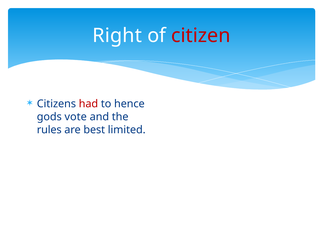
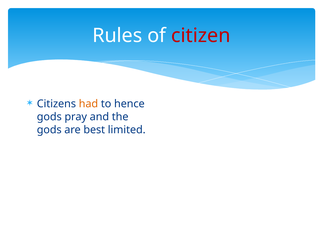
Right: Right -> Rules
had colour: red -> orange
vote: vote -> pray
rules at (49, 129): rules -> gods
